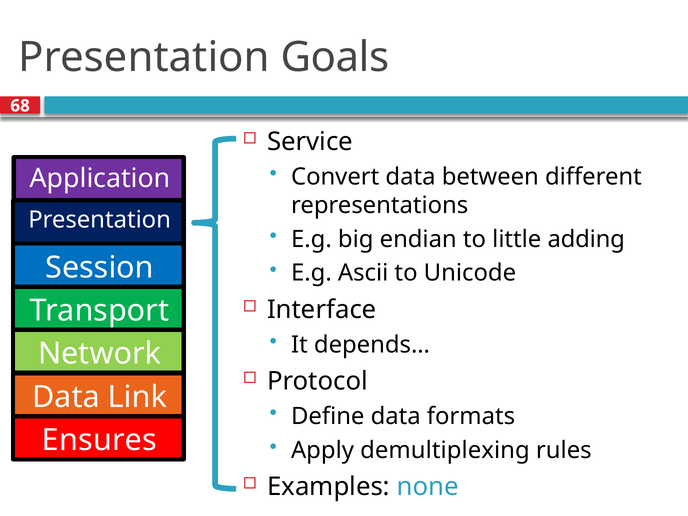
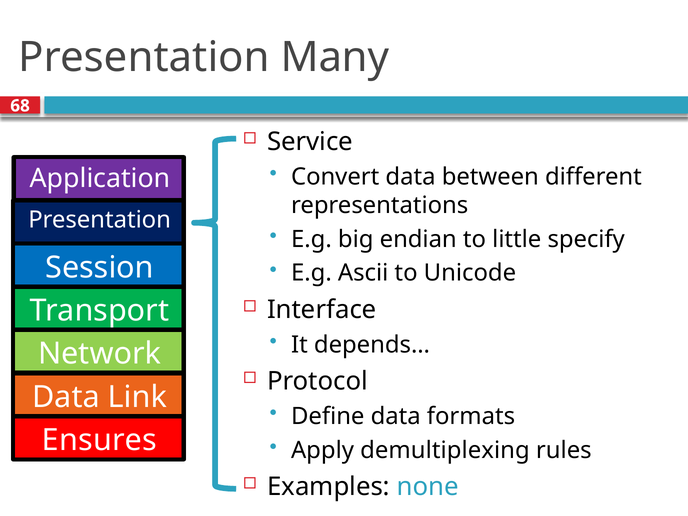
Goals: Goals -> Many
adding: adding -> specify
